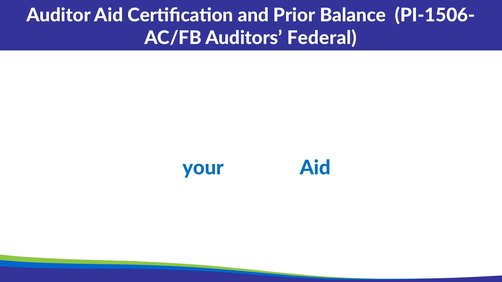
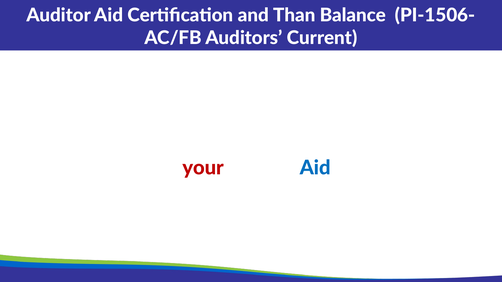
Prior: Prior -> Than
Federal: Federal -> Current
your colour: blue -> red
